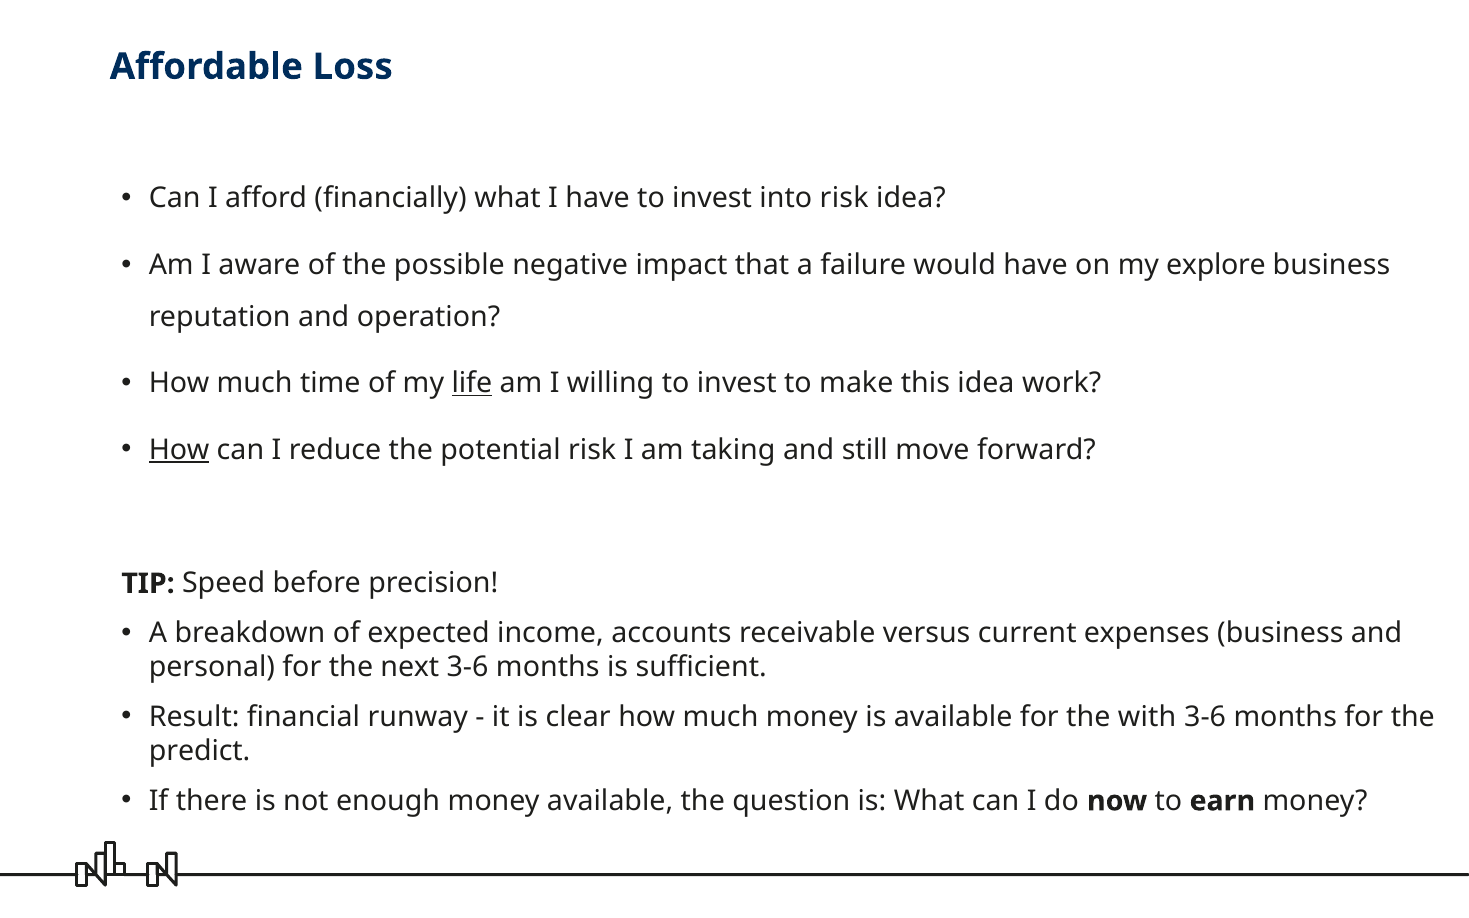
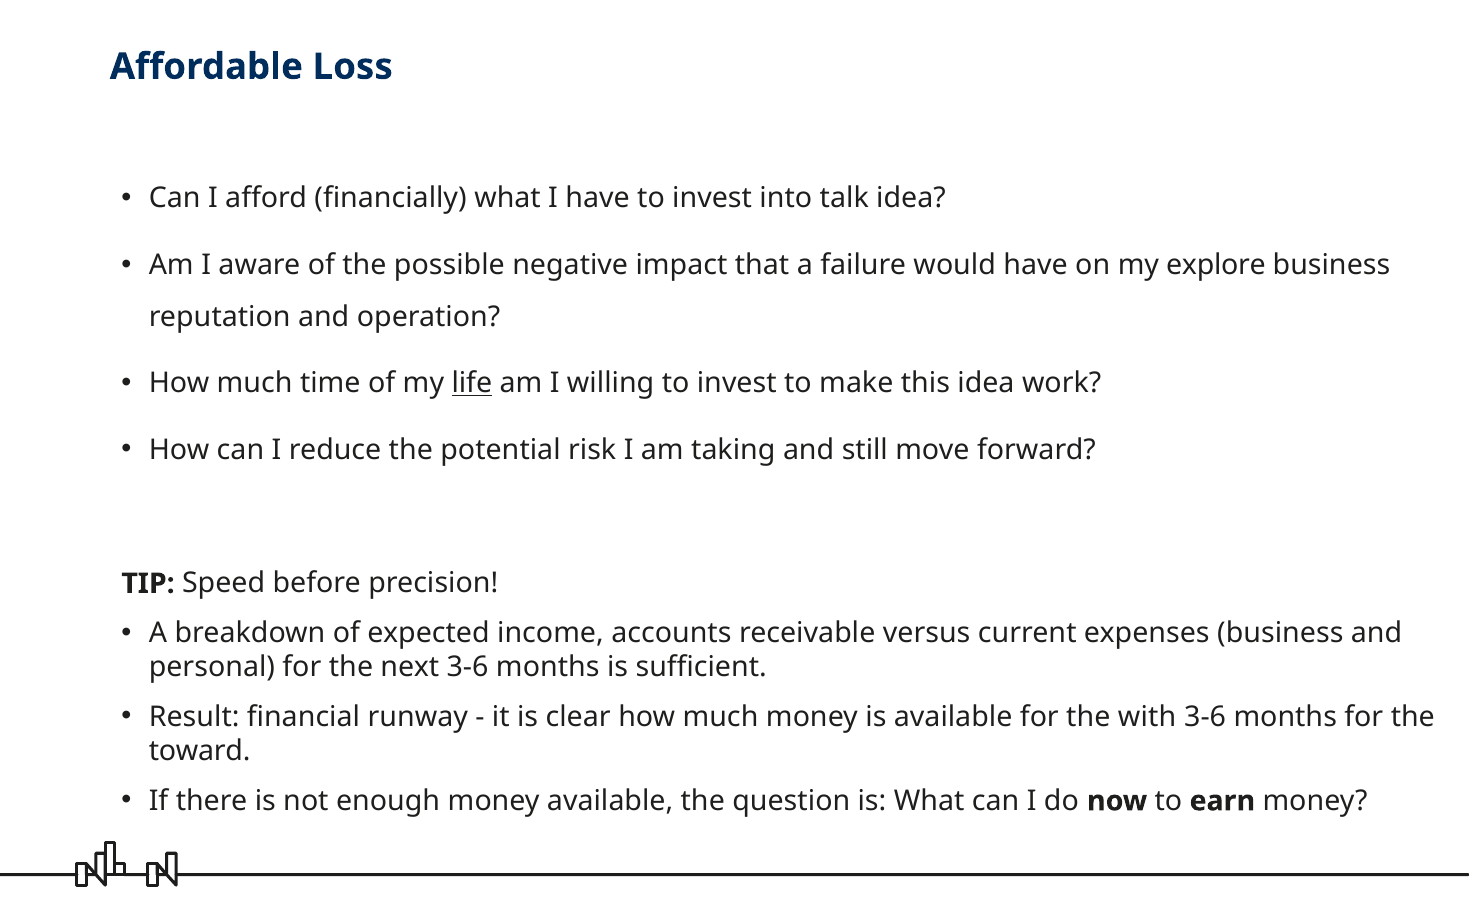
into risk: risk -> talk
How at (179, 450) underline: present -> none
predict: predict -> toward
